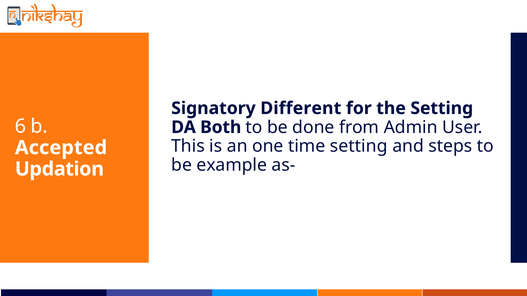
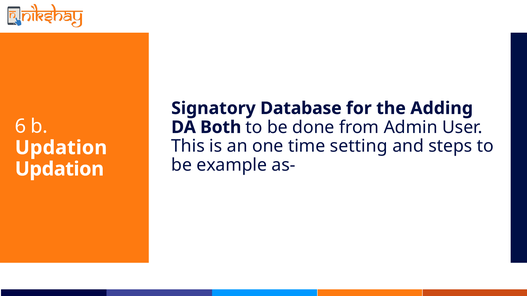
Different: Different -> Database
the Setting: Setting -> Adding
Accepted at (61, 148): Accepted -> Updation
